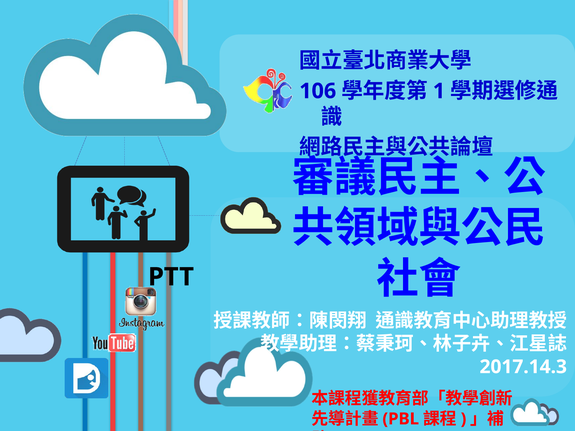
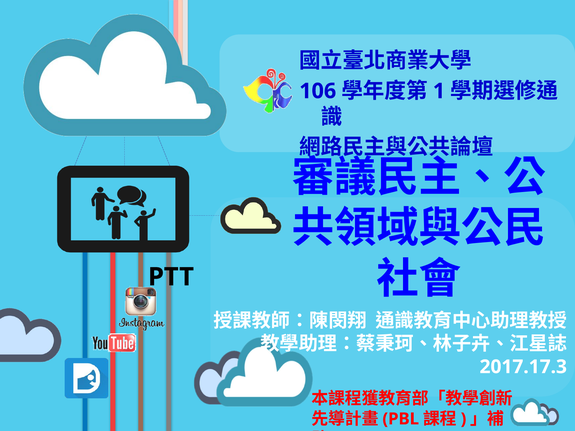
2017.14.3: 2017.14.3 -> 2017.17.3
